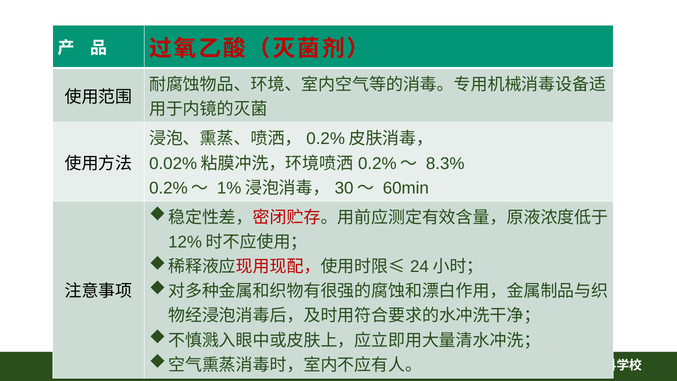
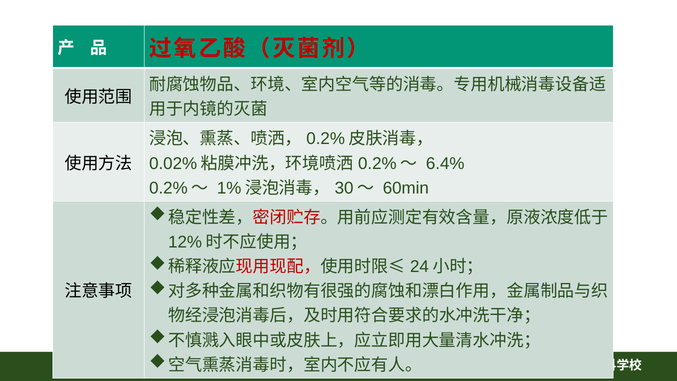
8.3%: 8.3% -> 6.4%
